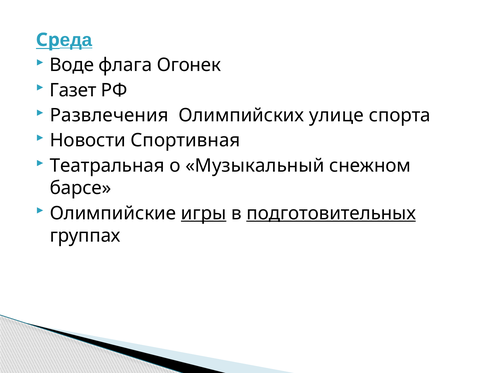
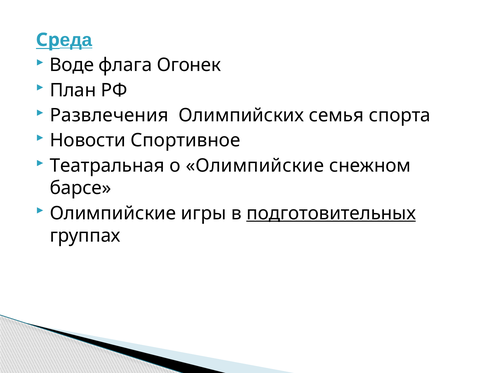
Газет: Газет -> План
улице: улице -> семья
Спортивная: Спортивная -> Спортивное
о Музыкальный: Музыкальный -> Олимпийские
игры underline: present -> none
